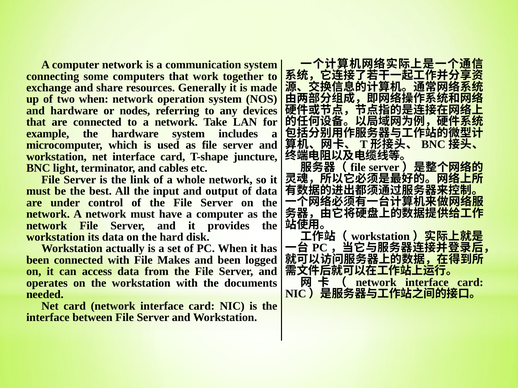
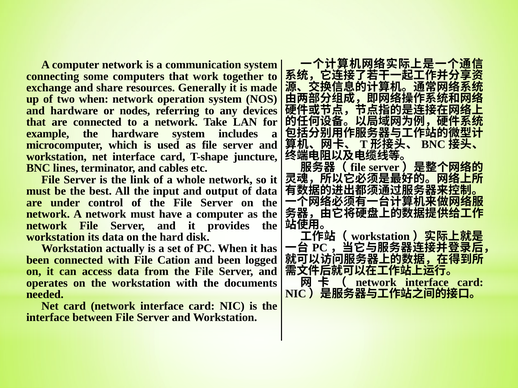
light: light -> lines
Makes: Makes -> Cation
